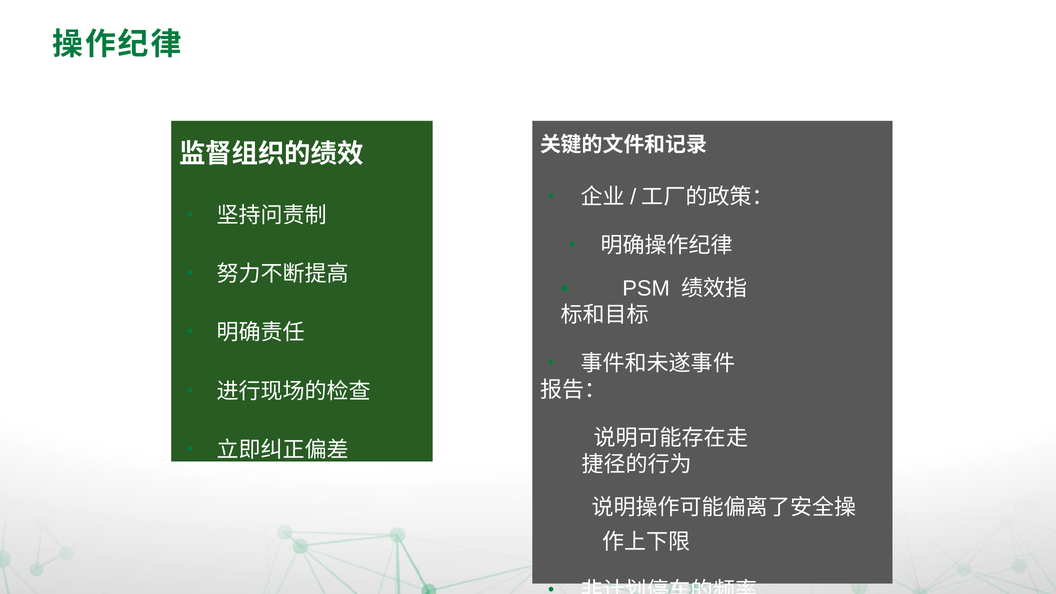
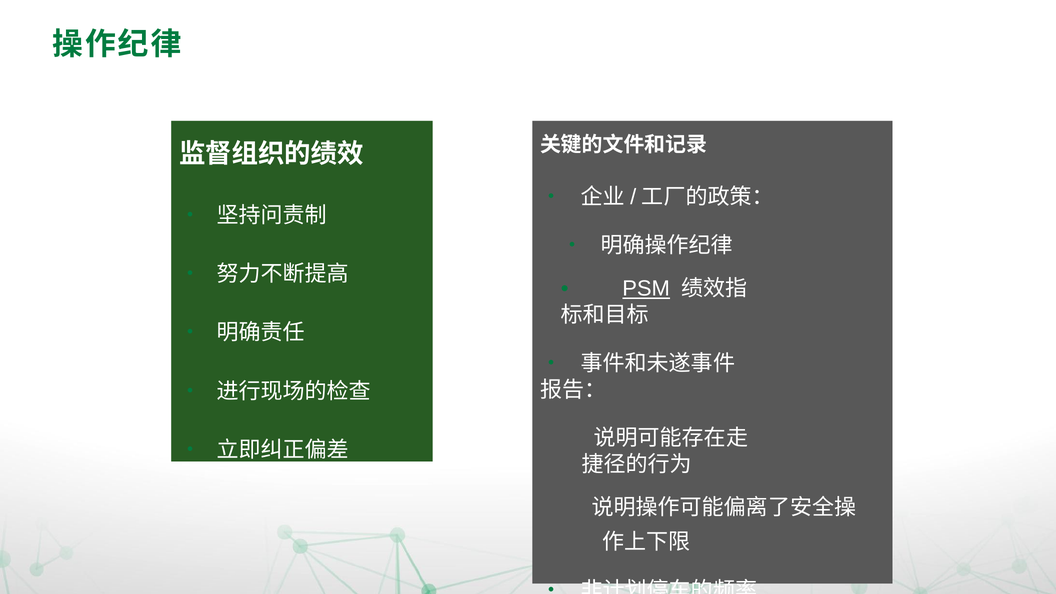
PSM underline: none -> present
